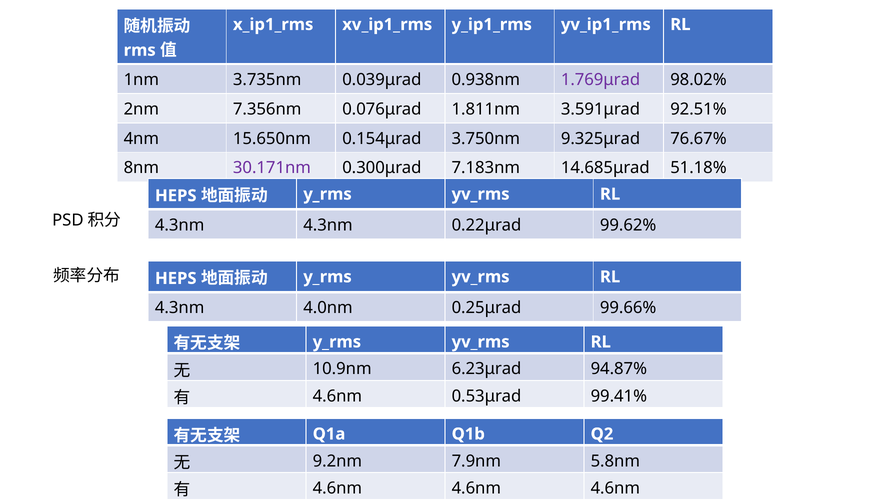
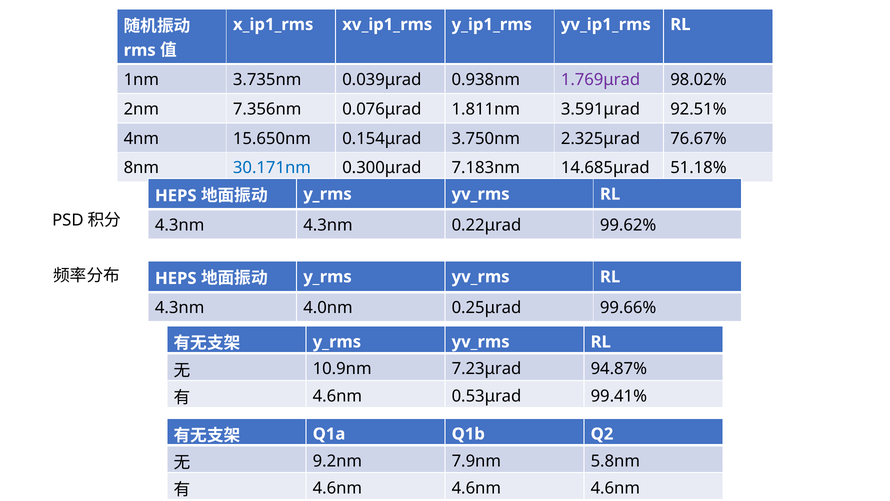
9.325μrad: 9.325μrad -> 2.325μrad
30.171nm colour: purple -> blue
6.23μrad: 6.23μrad -> 7.23μrad
